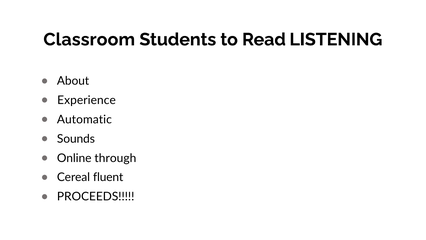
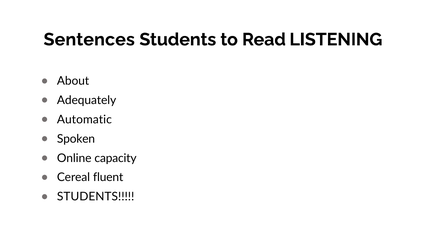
Classroom: Classroom -> Sentences
Experience: Experience -> Adequately
Sounds: Sounds -> Spoken
through: through -> capacity
PROCEEDS at (96, 196): PROCEEDS -> STUDENTS
